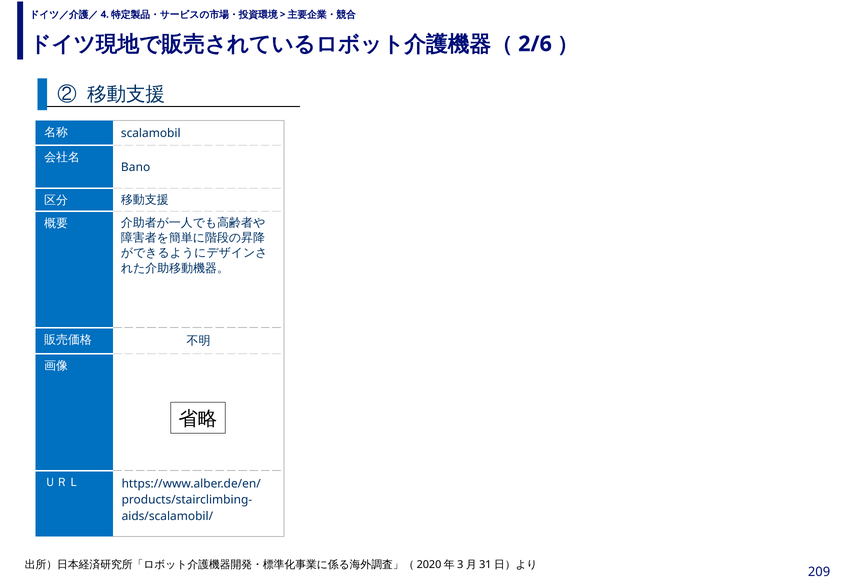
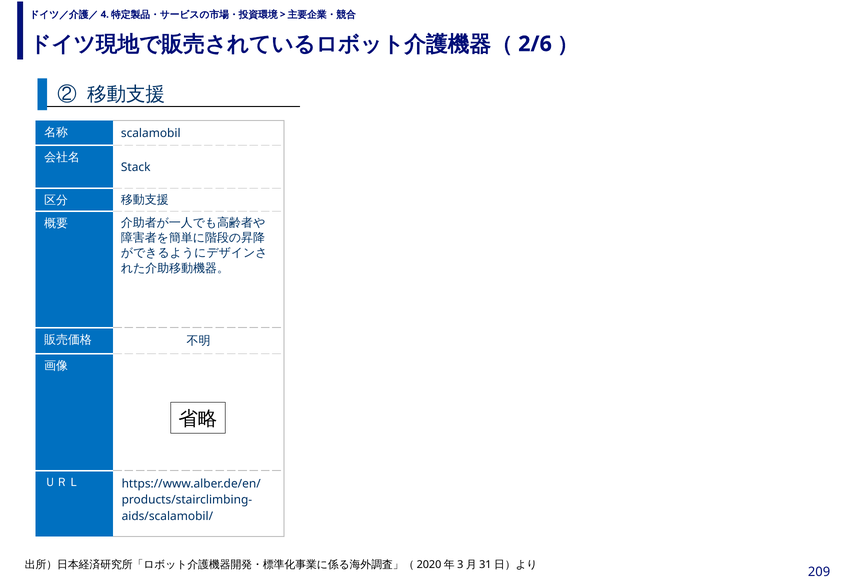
Bano: Bano -> Stack
